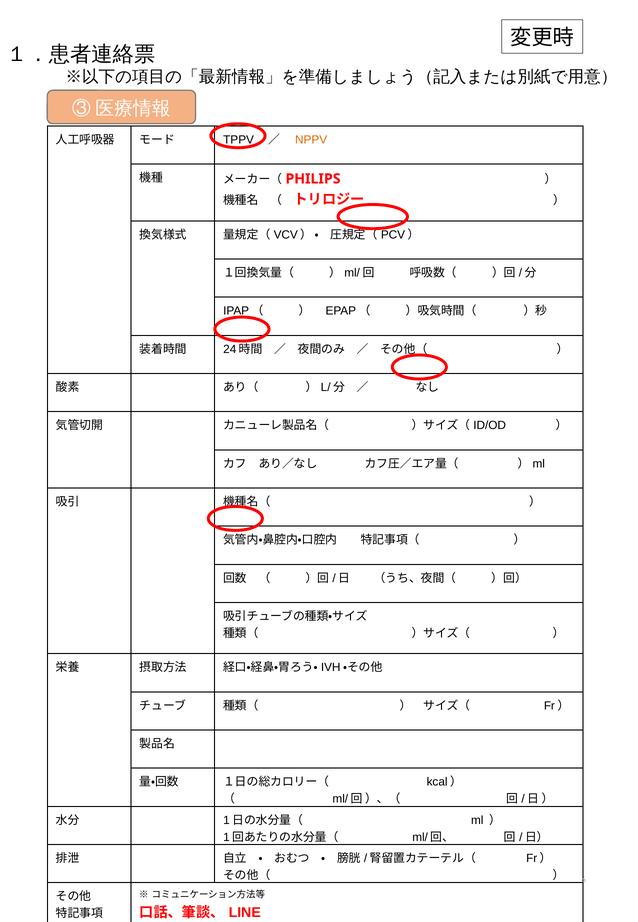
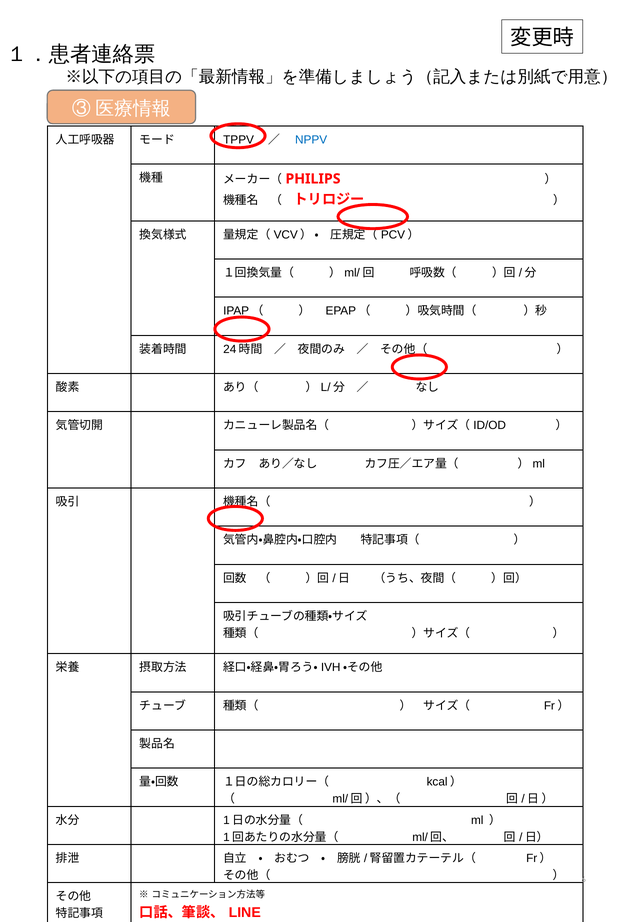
NPPV colour: orange -> blue
